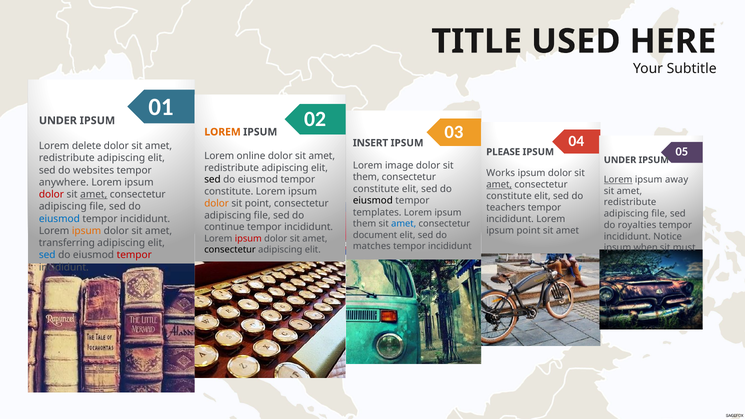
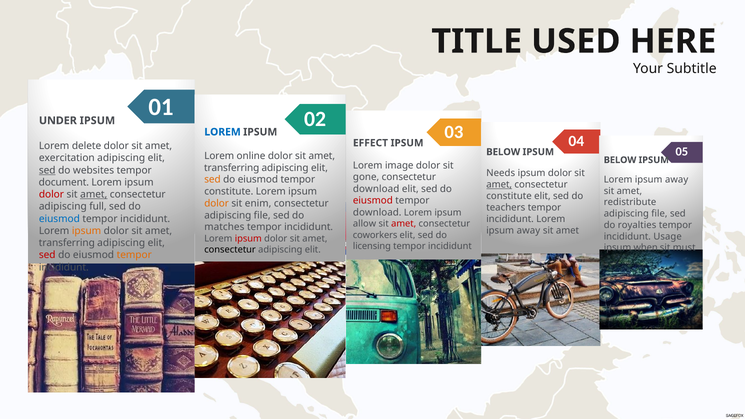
LOREM at (223, 132) colour: orange -> blue
INSERT: INSERT -> EFFECT
PLEASE at (503, 152): PLEASE -> BELOW
redistribute at (67, 158): redistribute -> exercitation
UNDER at (620, 160): UNDER -> BELOW
redistribute at (232, 168): redistribute -> transferring
sed at (47, 170) underline: none -> present
Works: Works -> Needs
them at (366, 177): them -> gone
sed at (212, 180) colour: black -> orange
Lorem at (618, 180) underline: present -> none
anywhere: anywhere -> document
constitute at (376, 189): constitute -> download
eiusmod at (373, 201) colour: black -> red
sit point: point -> enim
file at (98, 207): file -> full
templates at (377, 213): templates -> download
them at (365, 224): them -> allow
amet at (404, 224) colour: blue -> red
continue: continue -> matches
point at (528, 231): point -> away
document: document -> coworkers
Notice: Notice -> Usage
matches: matches -> licensing
sed at (47, 255) colour: blue -> red
tempor at (134, 255) colour: red -> orange
